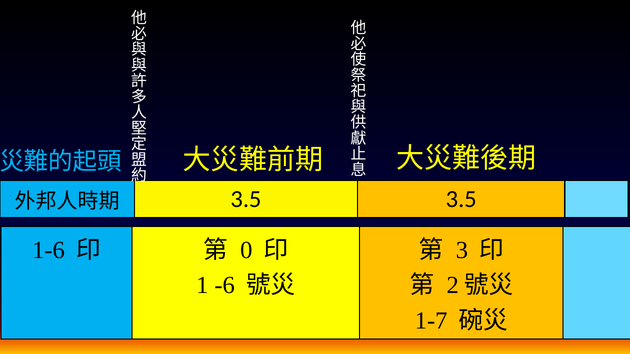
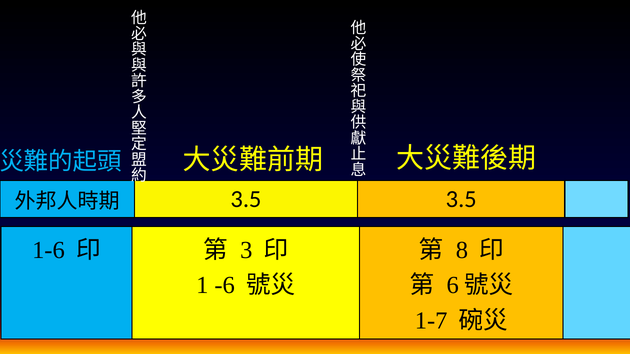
0: 0 -> 3
3: 3 -> 8
2: 2 -> 6
